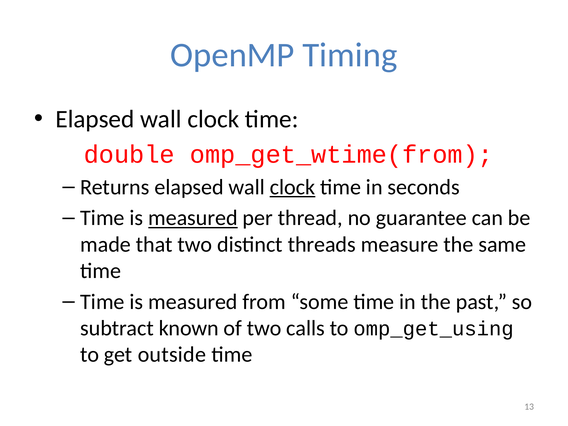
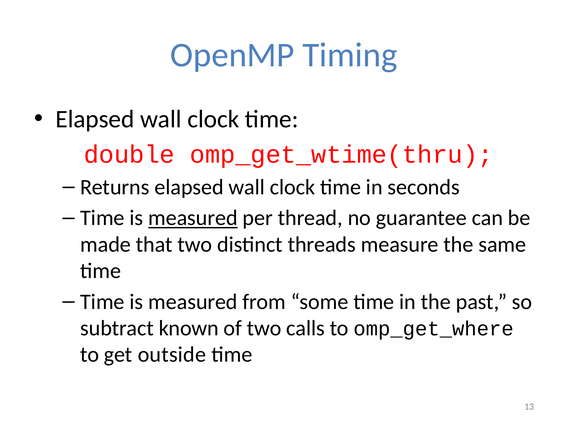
omp_get_wtime(from: omp_get_wtime(from -> omp_get_wtime(thru
clock at (293, 187) underline: present -> none
omp_get_using: omp_get_using -> omp_get_where
